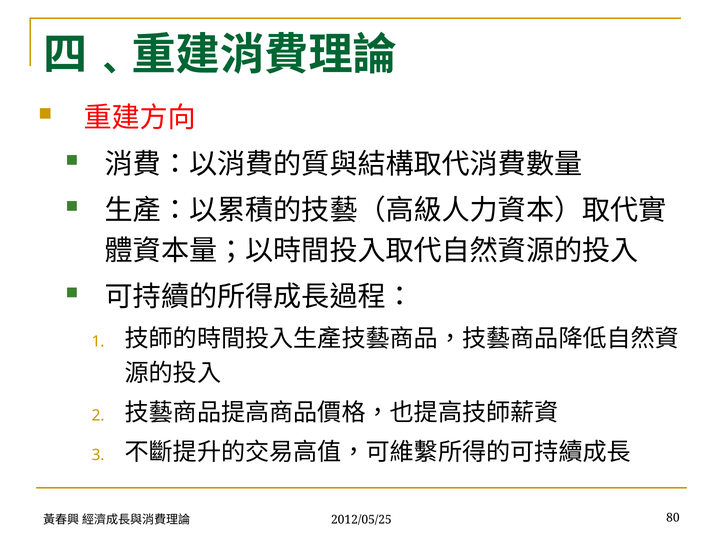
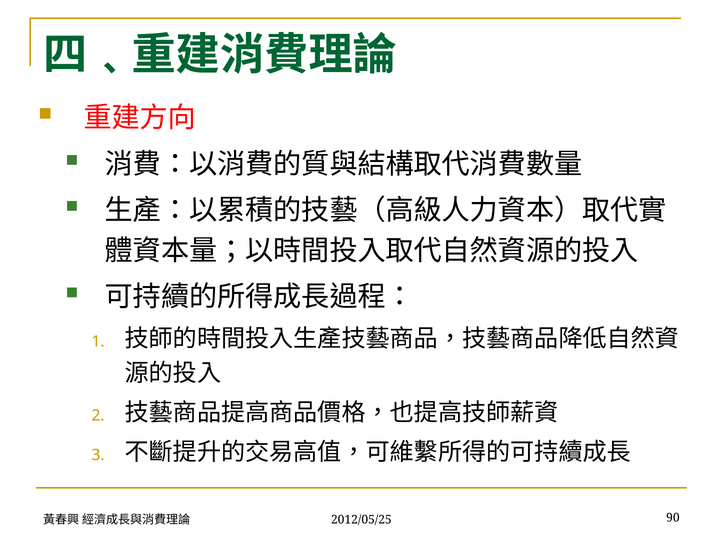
80: 80 -> 90
